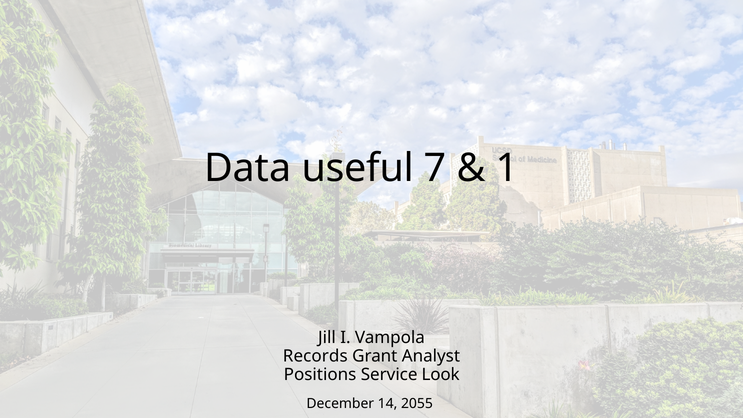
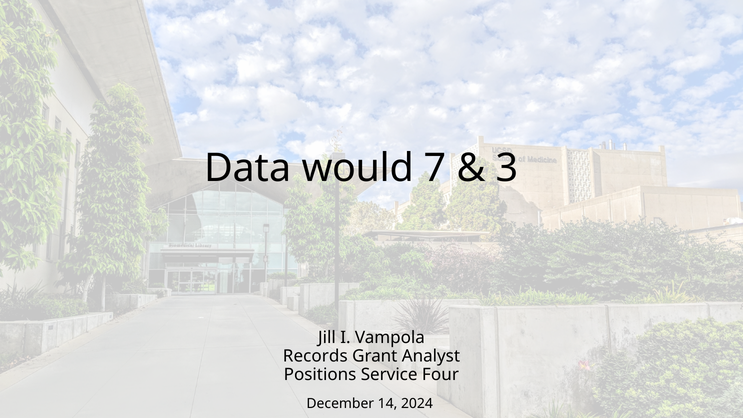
useful: useful -> would
1: 1 -> 3
Look: Look -> Four
2055: 2055 -> 2024
